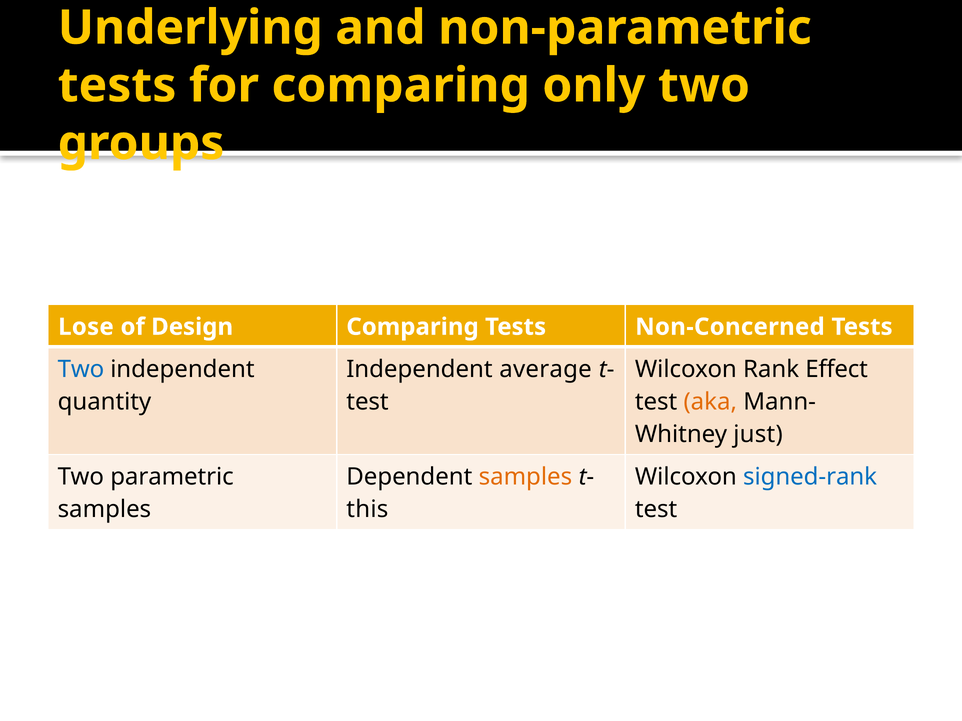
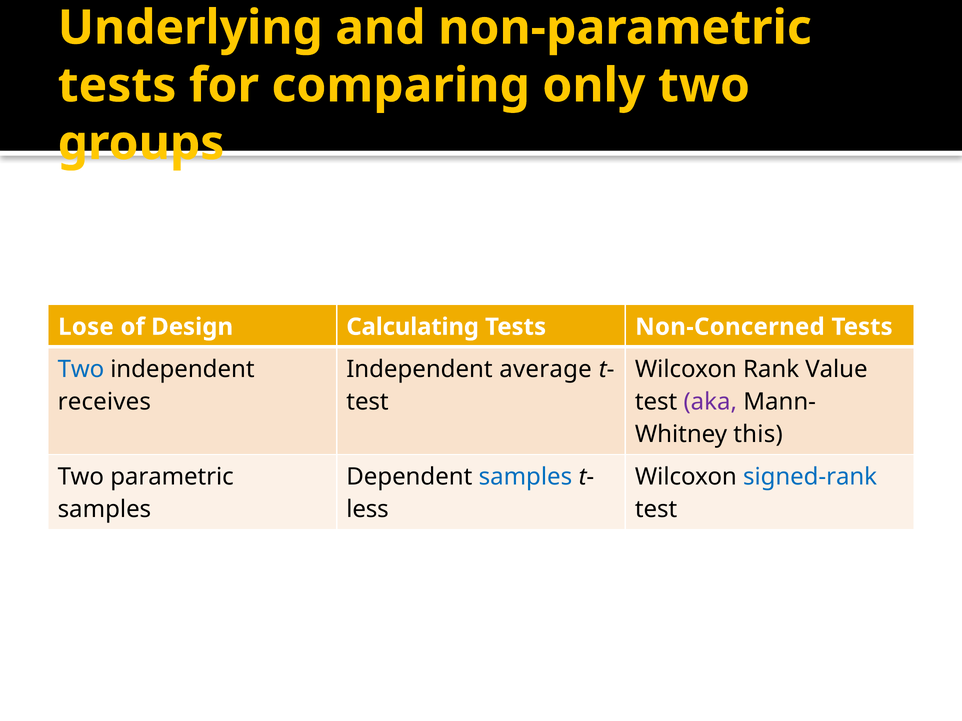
Design Comparing: Comparing -> Calculating
Effect: Effect -> Value
quantity: quantity -> receives
aka colour: orange -> purple
just: just -> this
samples at (525, 477) colour: orange -> blue
this: this -> less
